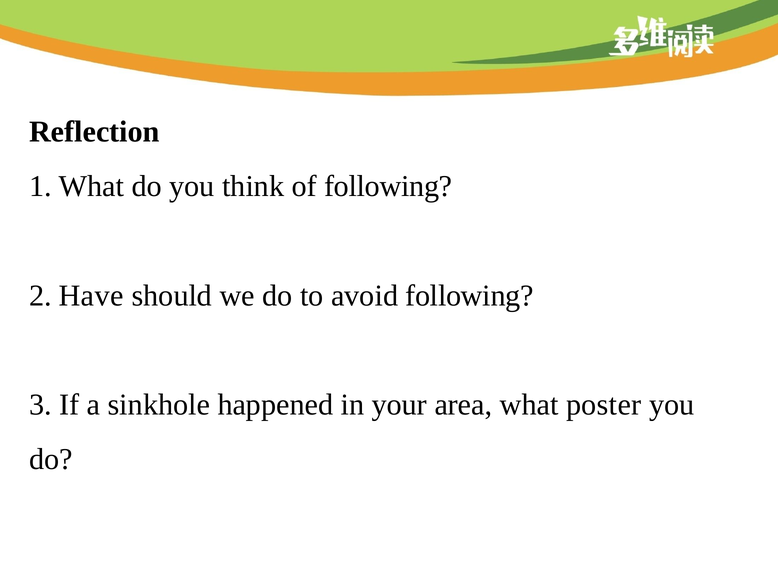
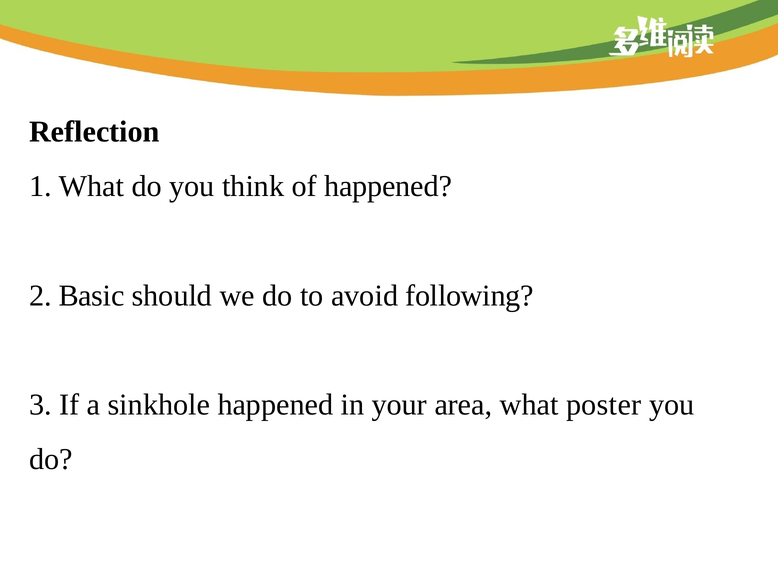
of following: following -> happened
Have: Have -> Basic
